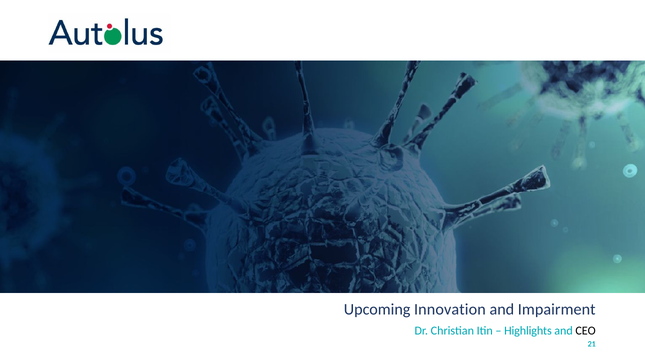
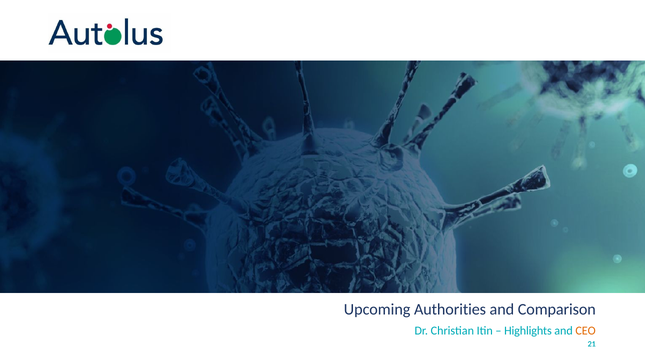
Innovation: Innovation -> Authorities
Impairment: Impairment -> Comparison
CEO colour: black -> orange
